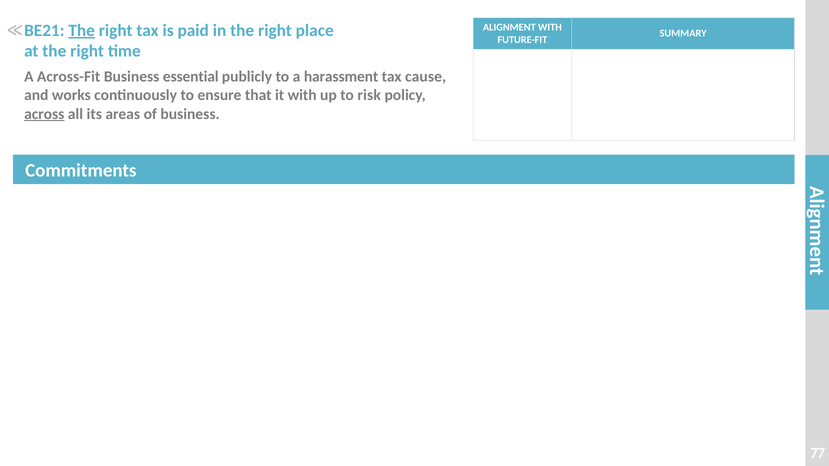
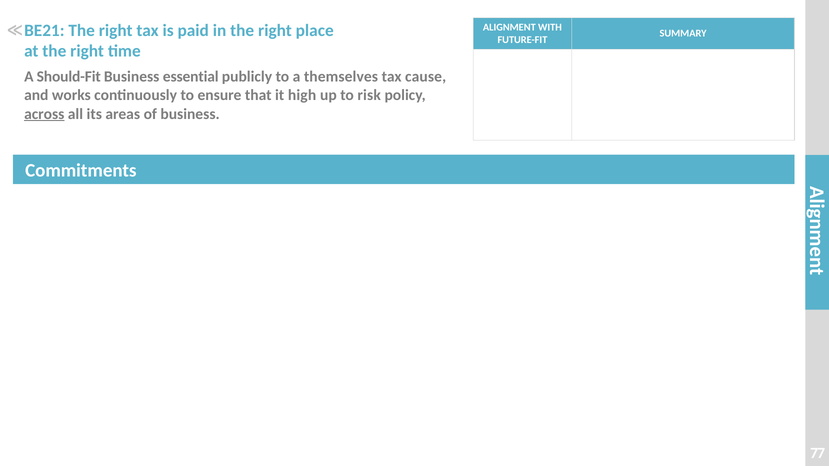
The at (82, 30) underline: present -> none
Across-Fit: Across-Fit -> Should-Fit
harassment: harassment -> themselves
it with: with -> high
